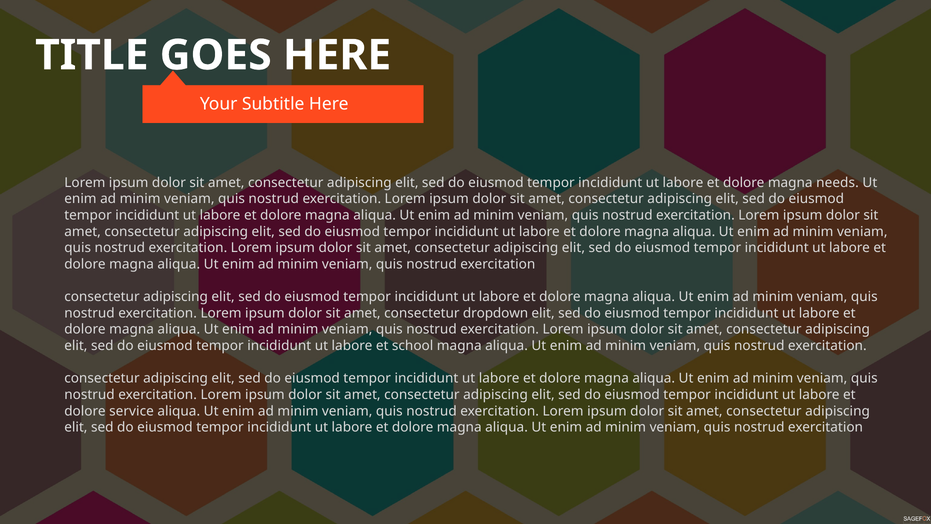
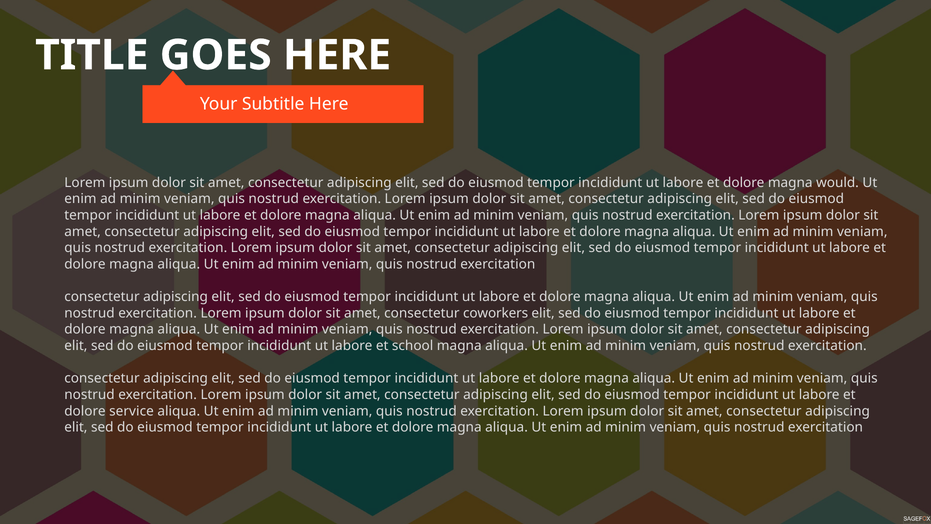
needs: needs -> would
dropdown: dropdown -> coworkers
